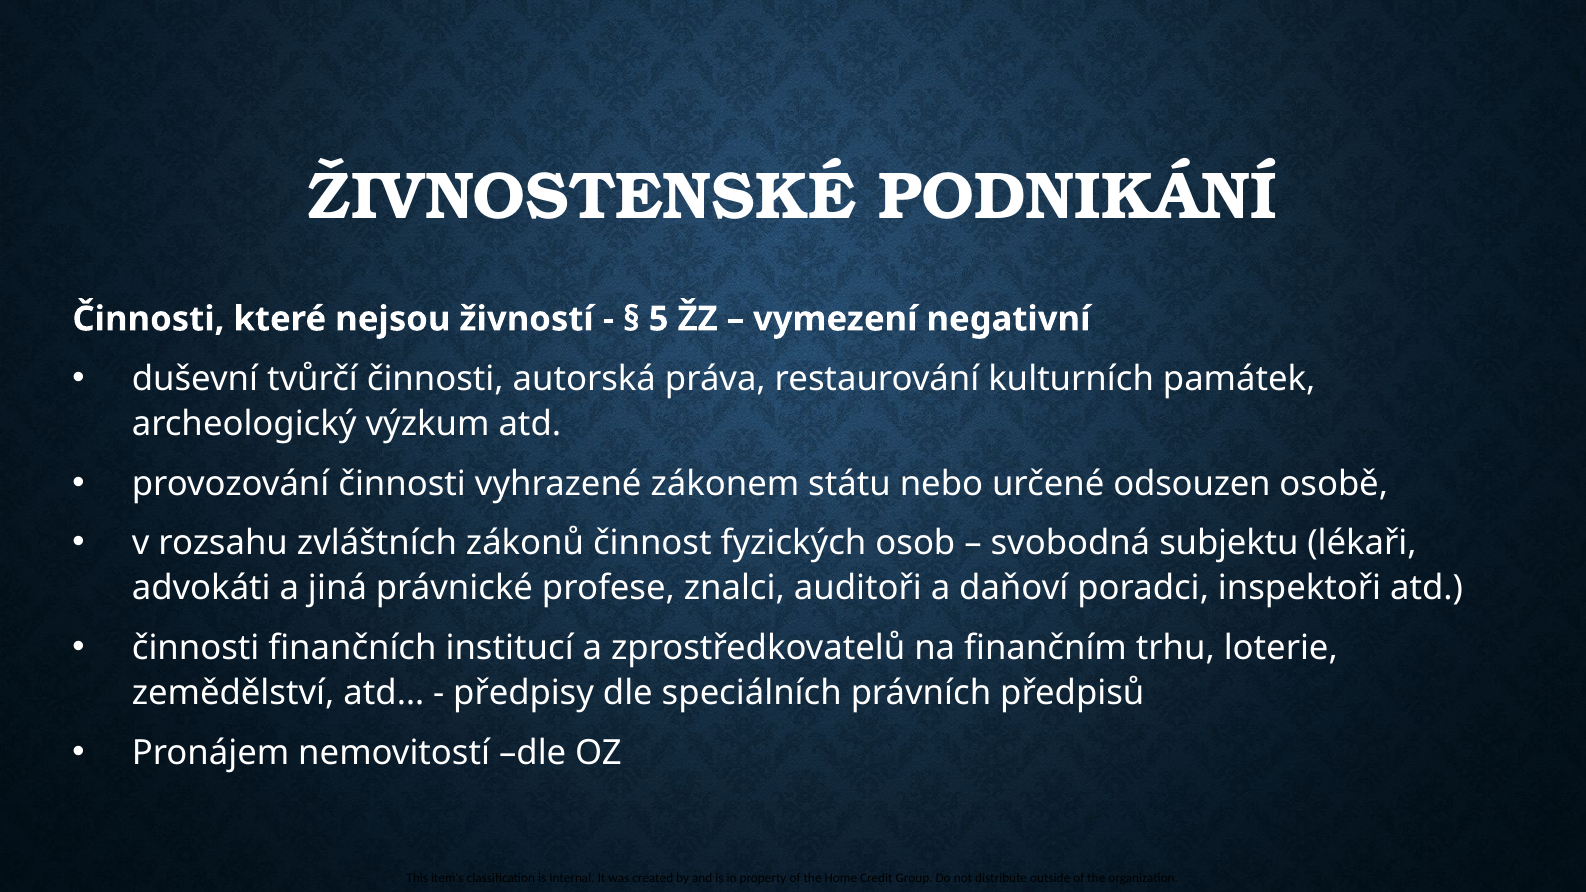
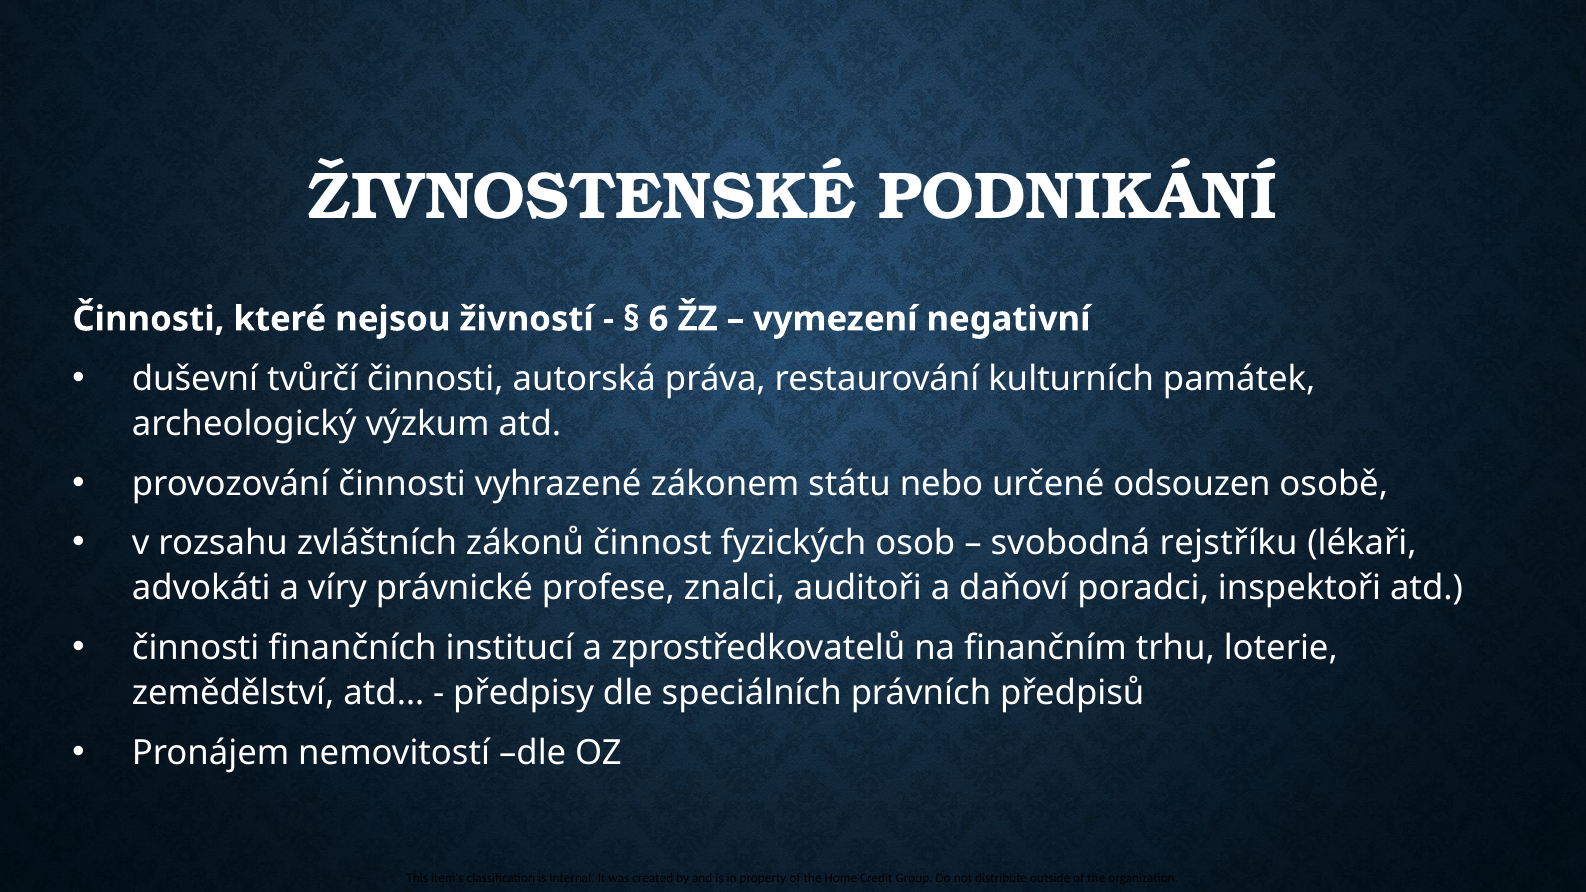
5: 5 -> 6
subjektu: subjektu -> rejstříku
jiná: jiná -> víry
